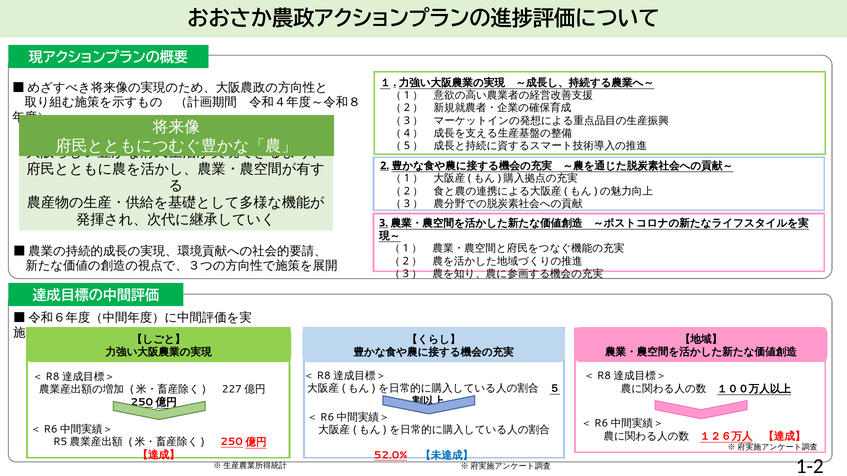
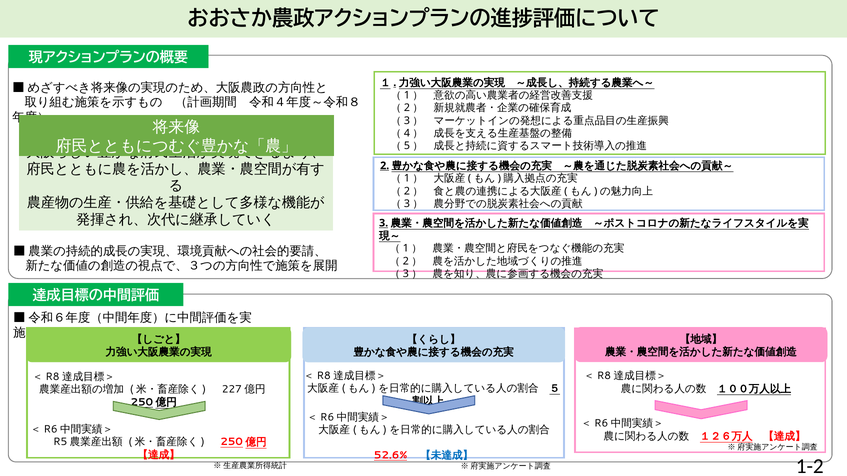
52.0%: 52.0% -> 52.6%
